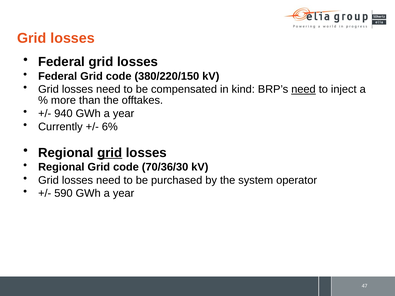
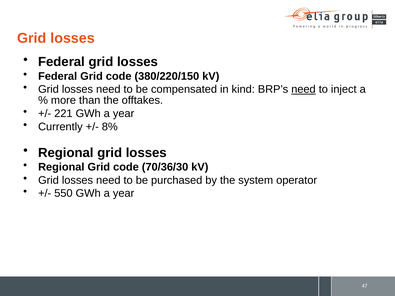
940: 940 -> 221
6%: 6% -> 8%
grid at (110, 153) underline: present -> none
590: 590 -> 550
